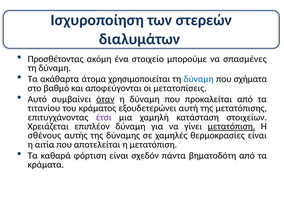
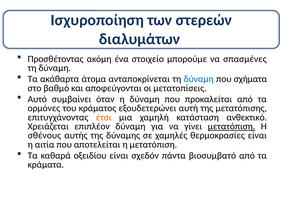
χρησιμοποιείται: χρησιμοποιείται -> ανταποκρίνεται
όταν underline: present -> none
τιτανίου: τιτανίου -> ορμόνες
έτσι colour: purple -> orange
στοιχείων: στοιχείων -> ανθεκτικό
φόρτιση: φόρτιση -> οξειδίου
βηματοδότη: βηματοδότη -> βιοσυμβατό
